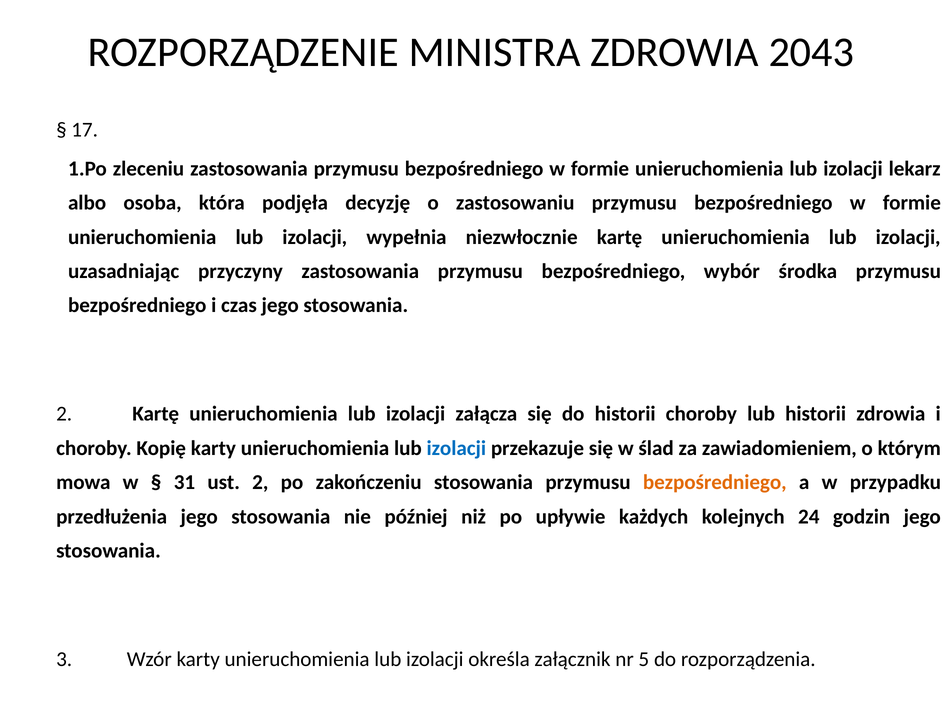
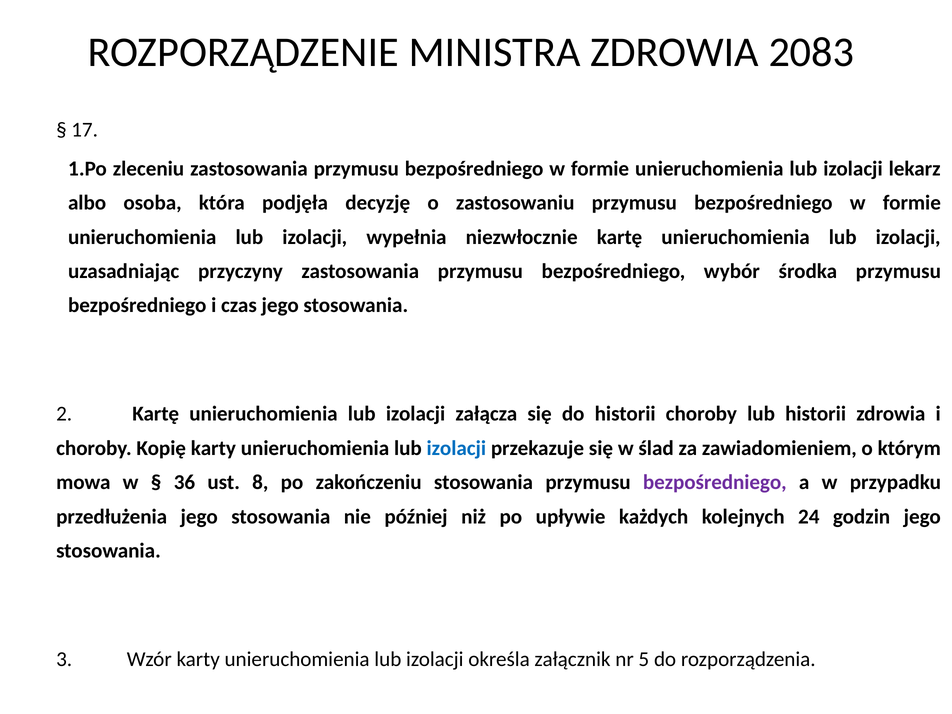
2043: 2043 -> 2083
31: 31 -> 36
ust 2: 2 -> 8
bezpośredniego at (715, 482) colour: orange -> purple
